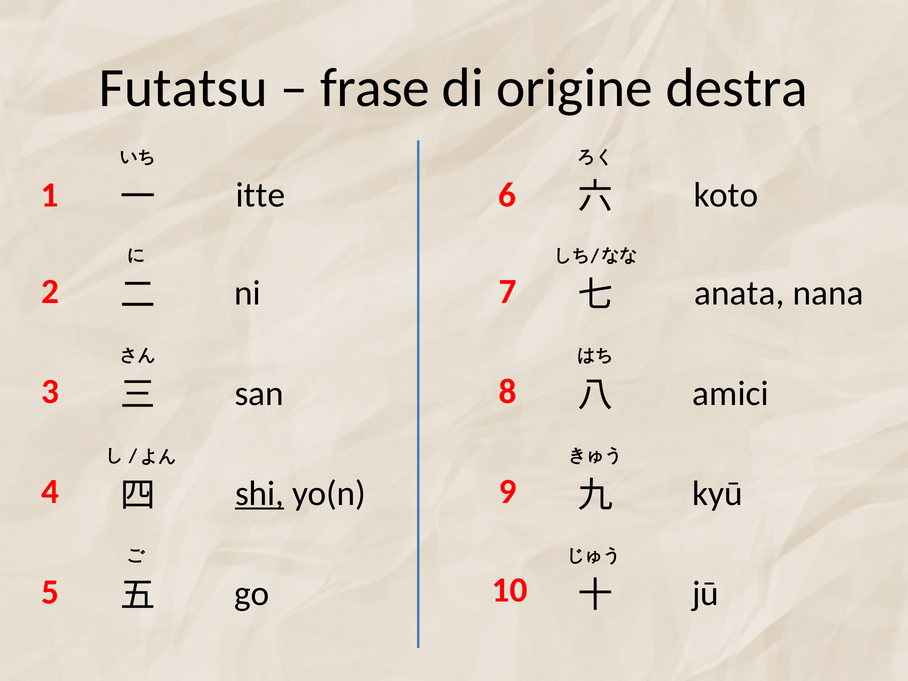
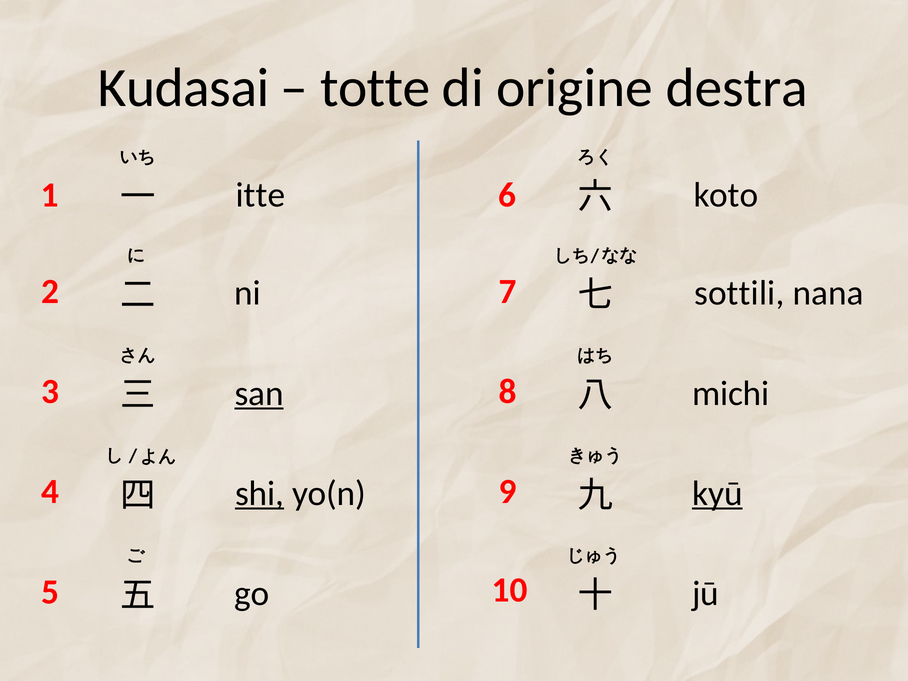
Futatsu: Futatsu -> Kudasai
frase: frase -> totte
anata: anata -> sottili
san underline: none -> present
amici: amici -> michi
kyū underline: none -> present
